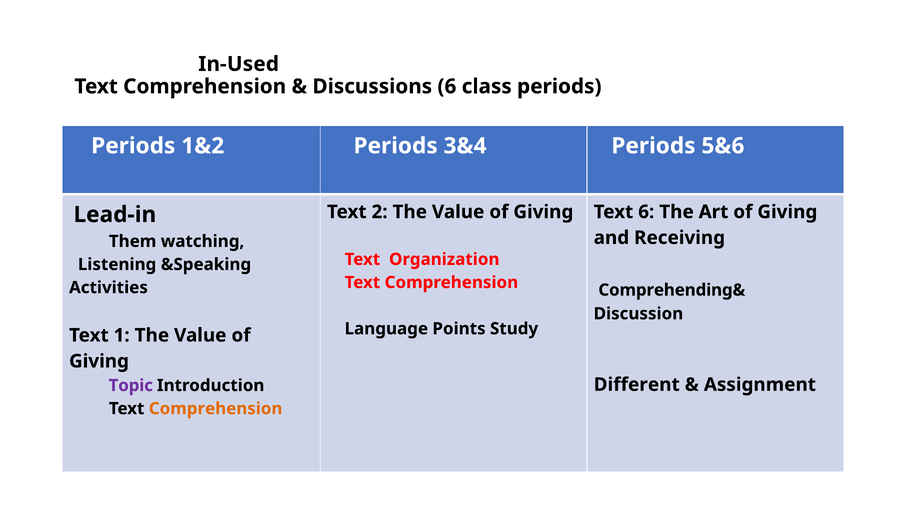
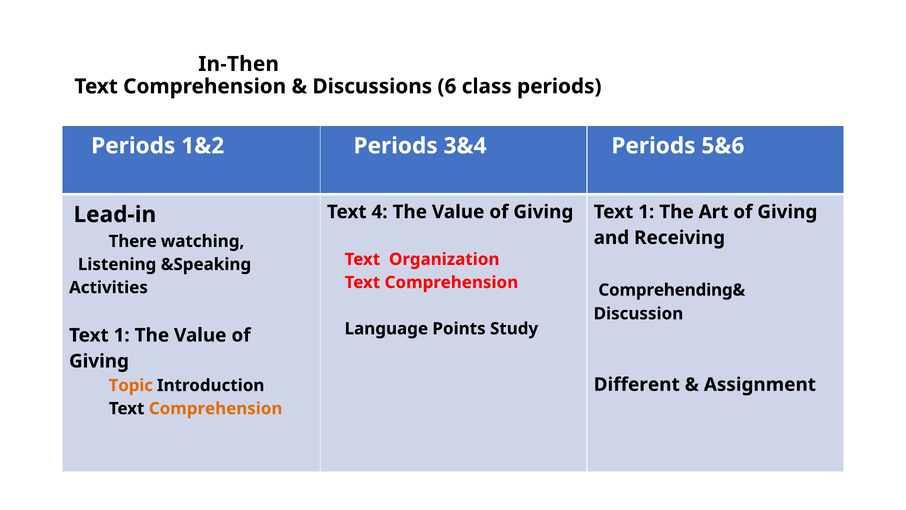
In-Used: In-Used -> In-Then
2: 2 -> 4
6 at (646, 212): 6 -> 1
Them: Them -> There
Topic colour: purple -> orange
